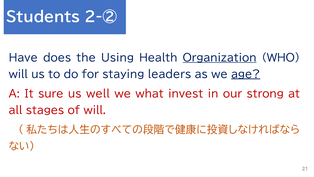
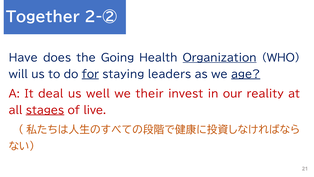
Students: Students -> Together
Using: Using -> Going
for underline: none -> present
sure: sure -> deal
what: what -> their
strong: strong -> reality
stages underline: none -> present
of will: will -> live
